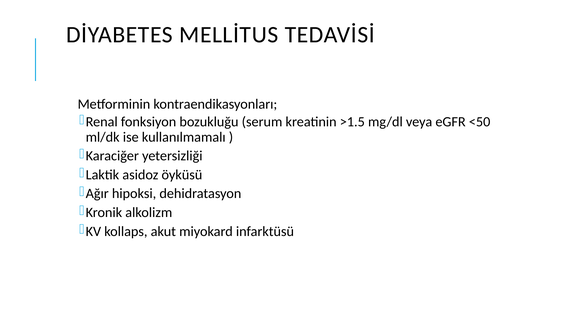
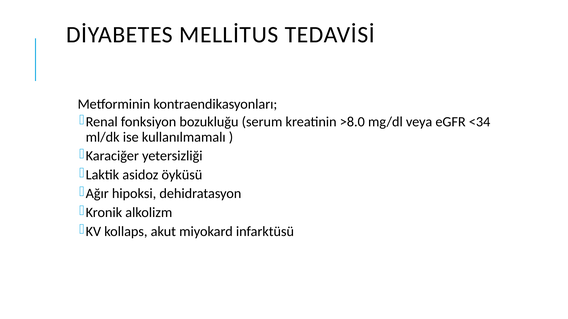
>1.5: >1.5 -> >8.0
<50: <50 -> <34
